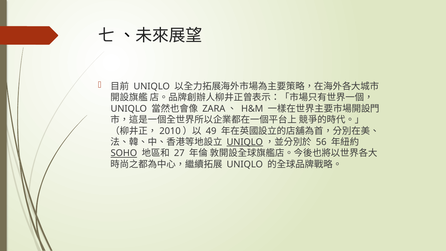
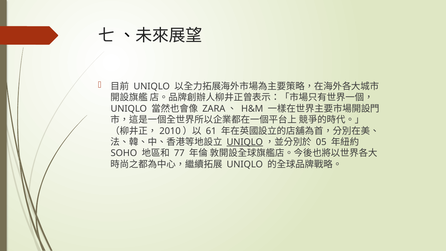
49: 49 -> 61
56: 56 -> 05
SOHO underline: present -> none
27: 27 -> 77
